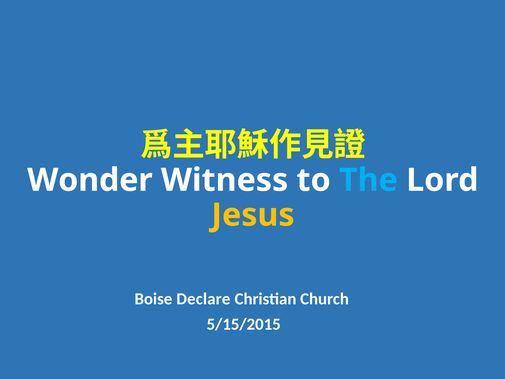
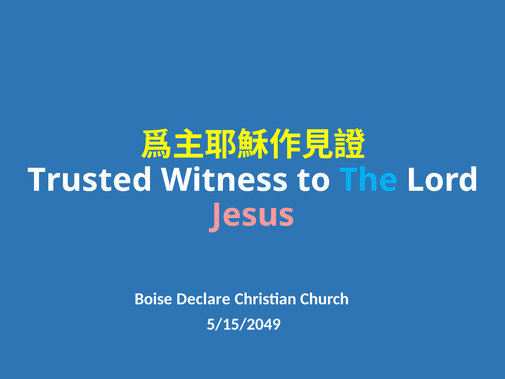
Wonder: Wonder -> Trusted
Jesus colour: yellow -> pink
5/15/2015: 5/15/2015 -> 5/15/2049
